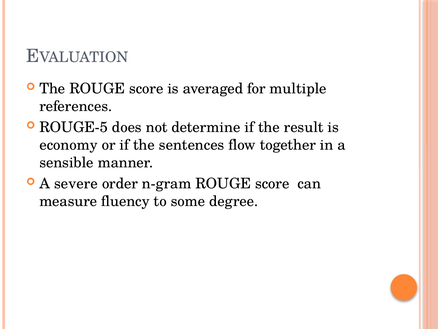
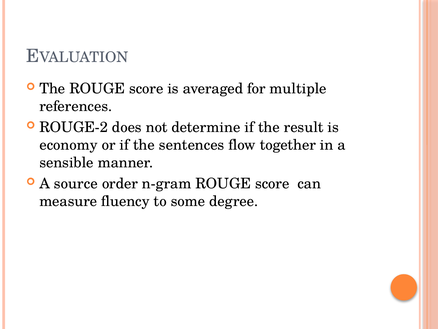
ROUGE-5: ROUGE-5 -> ROUGE-2
severe: severe -> source
